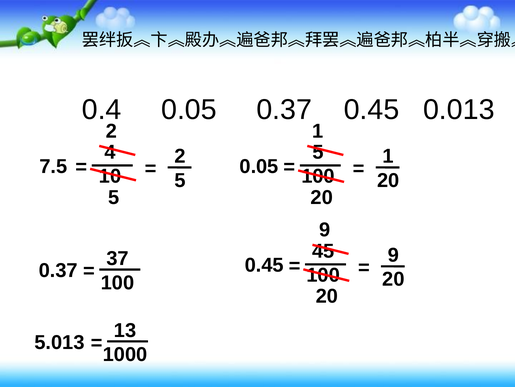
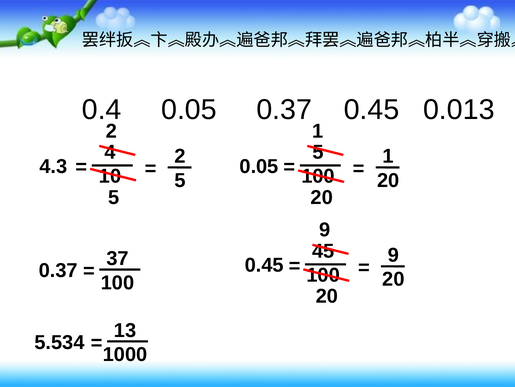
7.5: 7.5 -> 4.3
5.013: 5.013 -> 5.534
